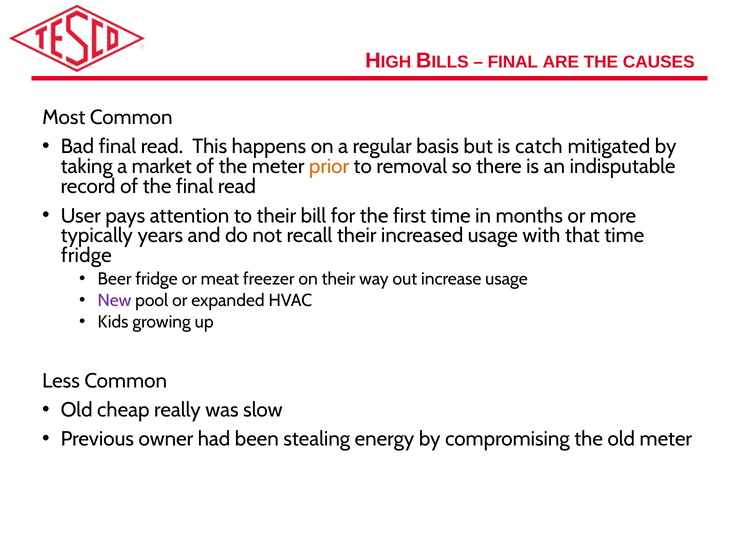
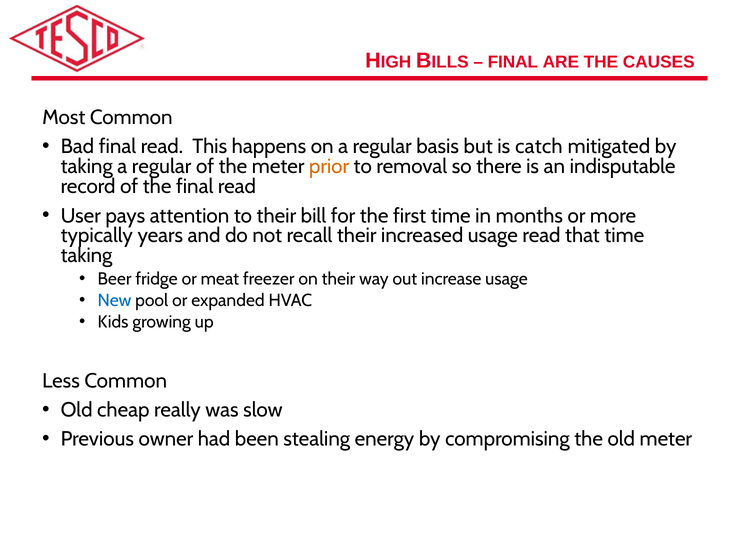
taking a market: market -> regular
usage with: with -> read
fridge at (86, 256): fridge -> taking
New colour: purple -> blue
